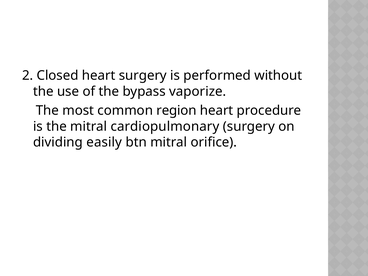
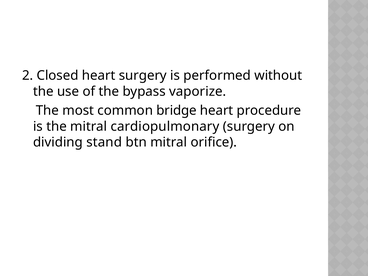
region: region -> bridge
easily: easily -> stand
